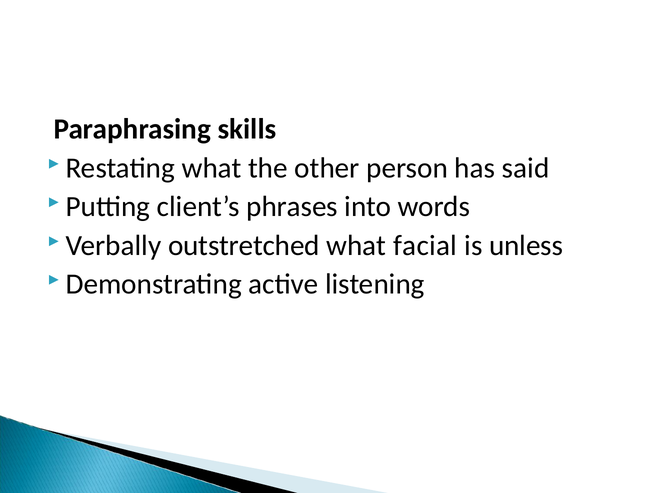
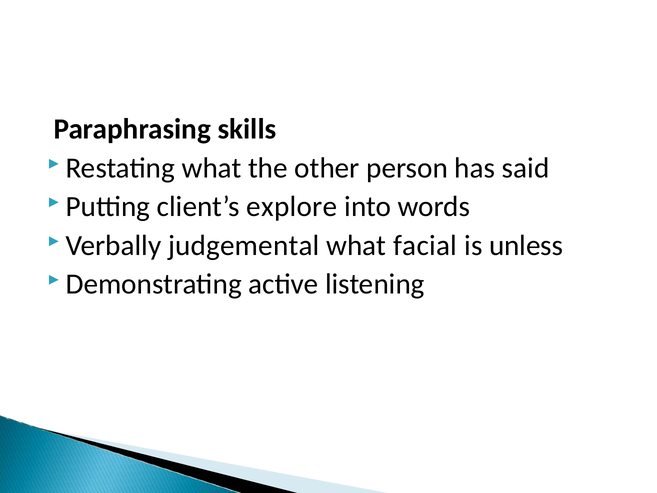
phrases: phrases -> explore
outstretched: outstretched -> judgemental
